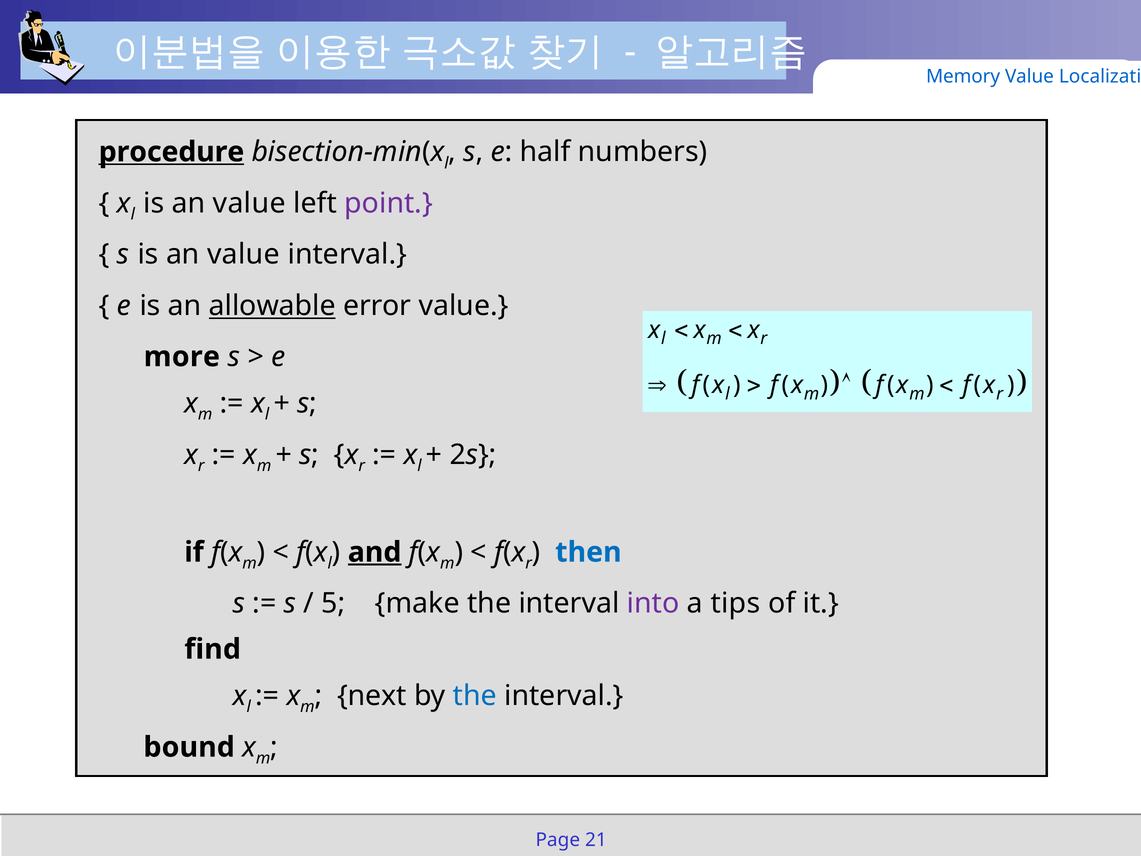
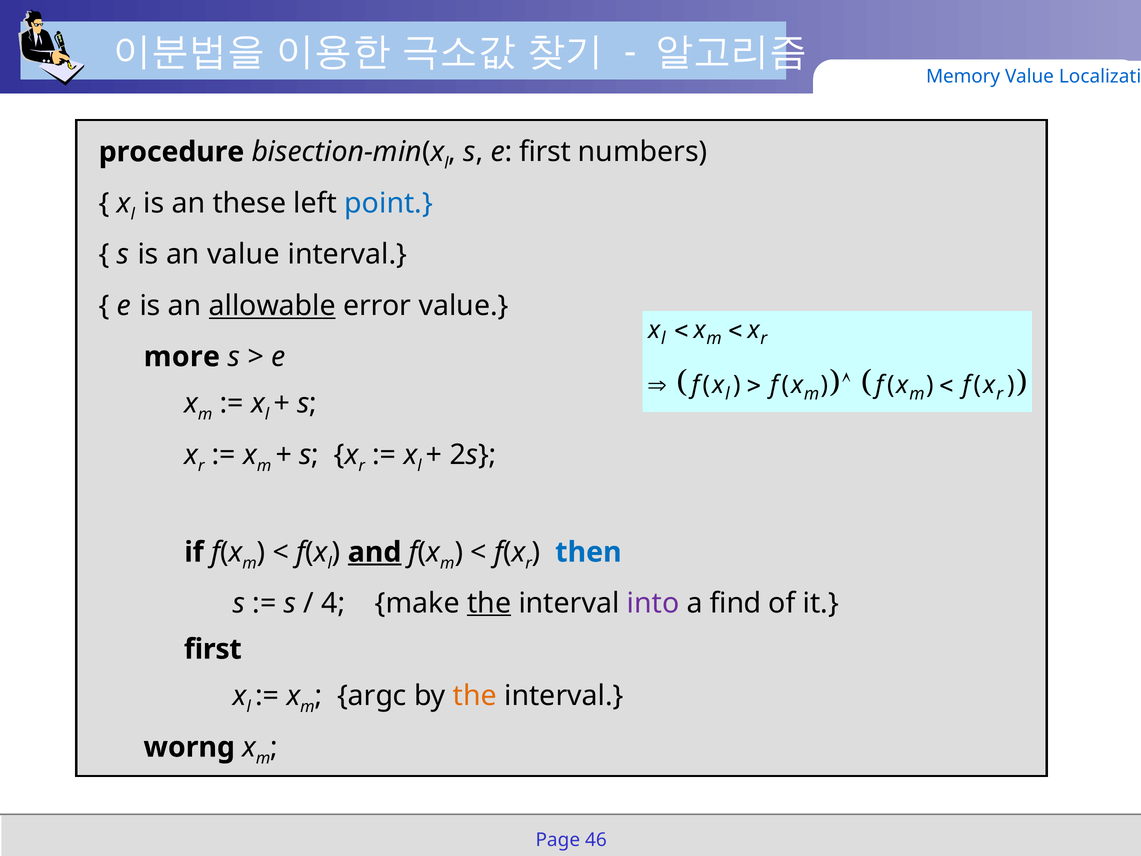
procedure underline: present -> none
e half: half -> first
value at (249, 203): value -> these
point colour: purple -> blue
5: 5 -> 4
the at (489, 603) underline: none -> present
tips: tips -> find
find at (213, 649): find -> first
next: next -> argc
the at (475, 696) colour: blue -> orange
bound: bound -> worng
21: 21 -> 46
